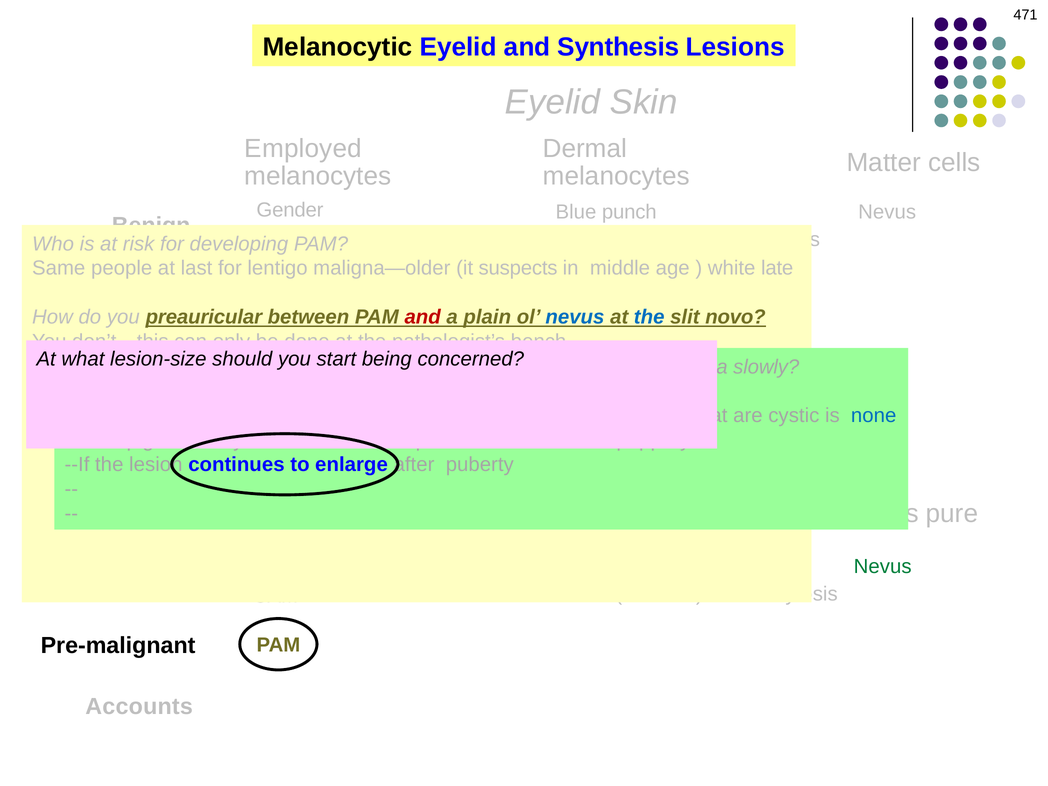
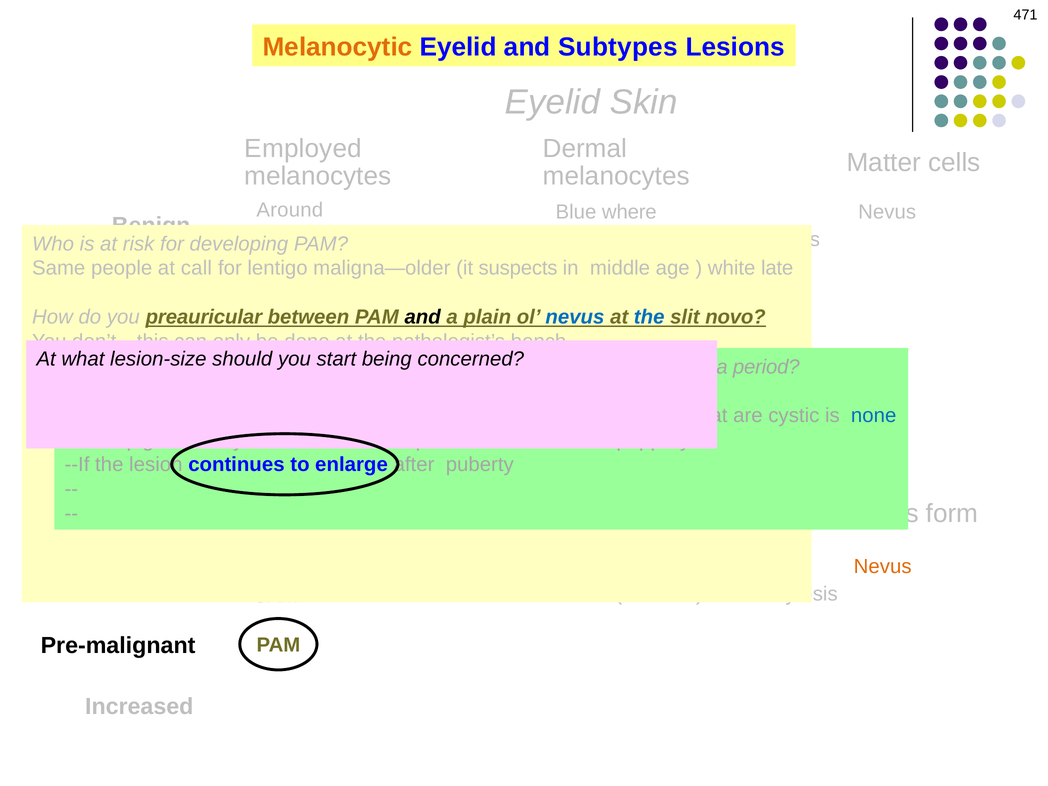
Melanocytic colour: black -> orange
Synthesis: Synthesis -> Subtypes
Gender: Gender -> Around
punch: punch -> where
last: last -> call
and at (423, 317) colour: red -> black
slowly: slowly -> period
pure: pure -> form
Nevus at (883, 566) colour: green -> orange
Accounts: Accounts -> Increased
